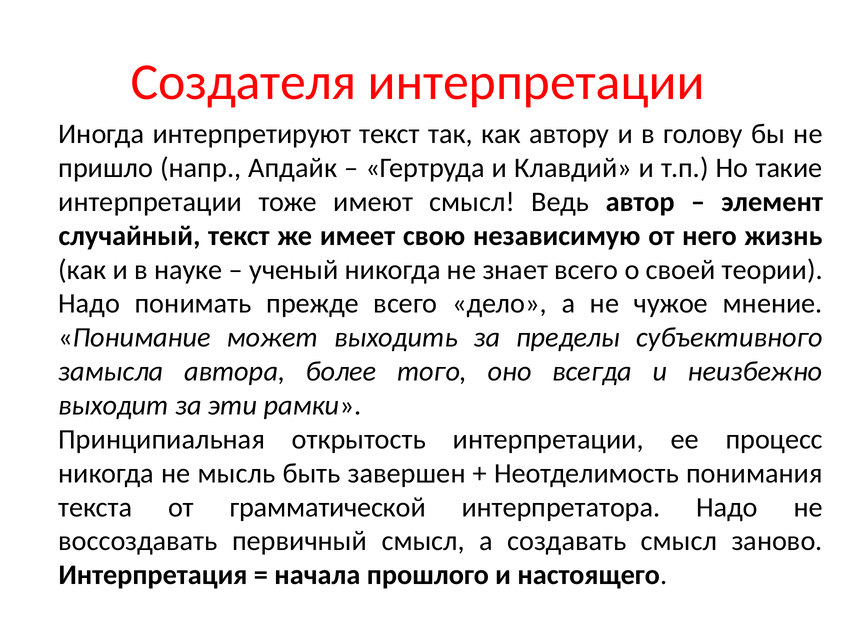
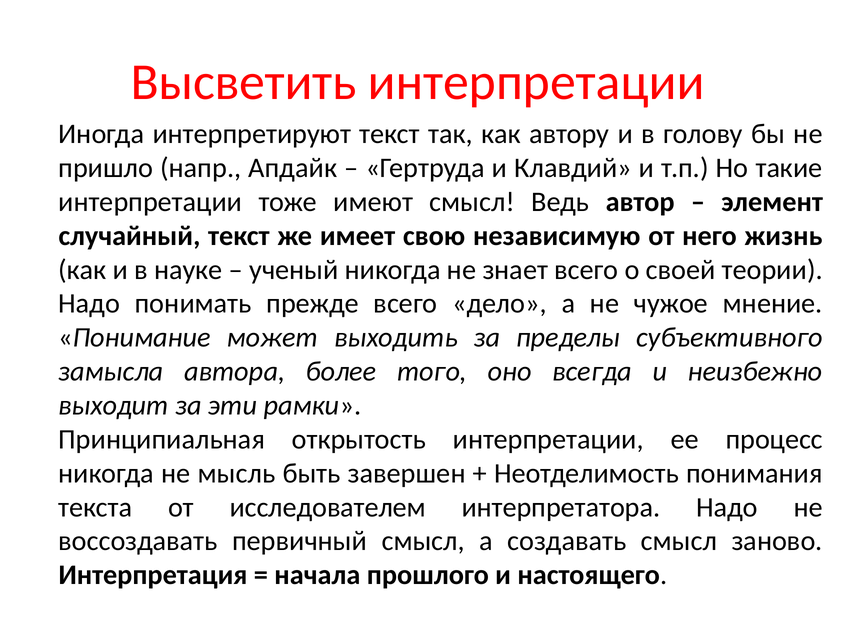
Создателя: Создателя -> Высветить
грамматической: грамматической -> исследователем
